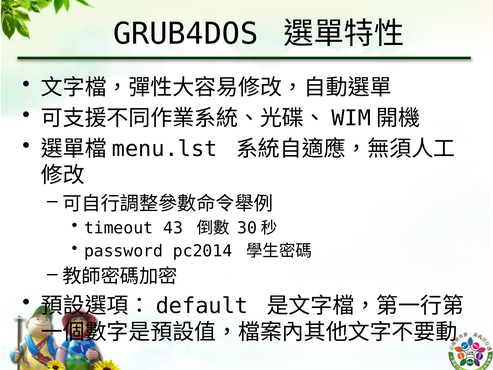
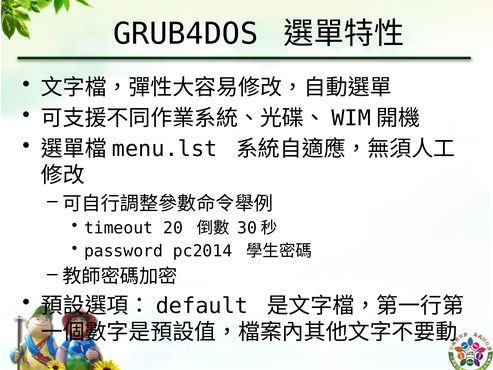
43: 43 -> 20
